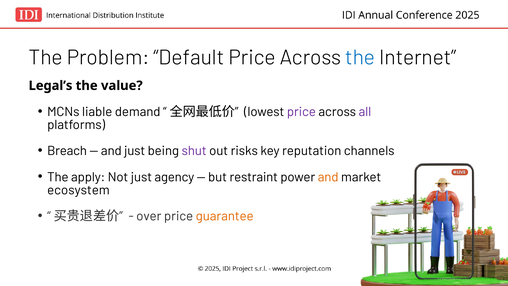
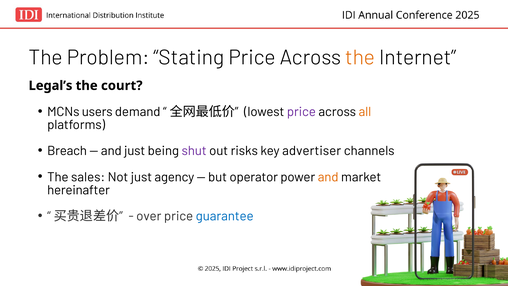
Default: Default -> Stating
the at (360, 57) colour: blue -> orange
value: value -> court
liable: liable -> users
all colour: purple -> orange
reputation: reputation -> advertiser
apply: apply -> sales
restraint: restraint -> operator
ecosystem: ecosystem -> hereinafter
guarantee colour: orange -> blue
